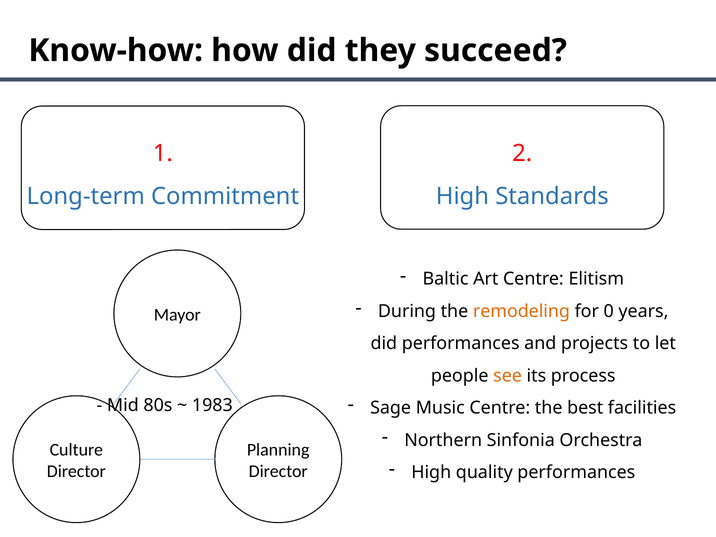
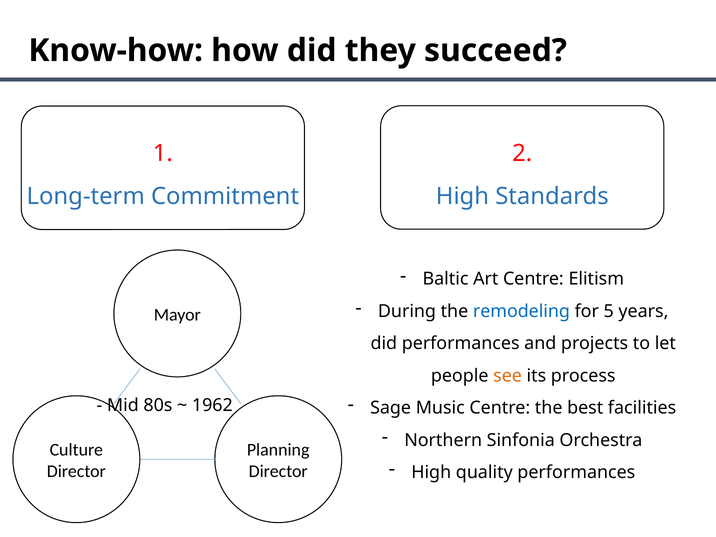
remodeling colour: orange -> blue
0: 0 -> 5
1983: 1983 -> 1962
